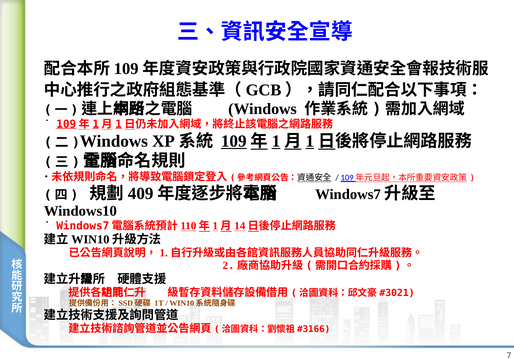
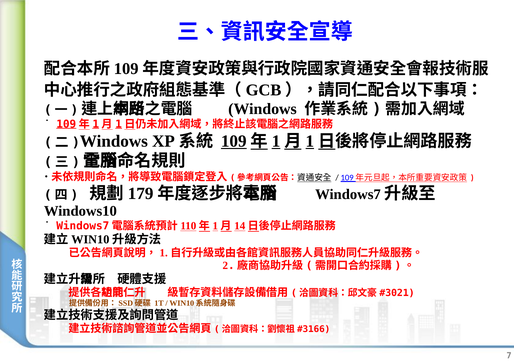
409: 409 -> 179
